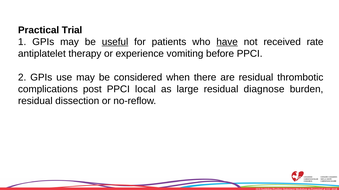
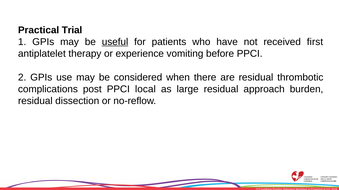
have underline: present -> none
rate: rate -> first
diagnose: diagnose -> approach
